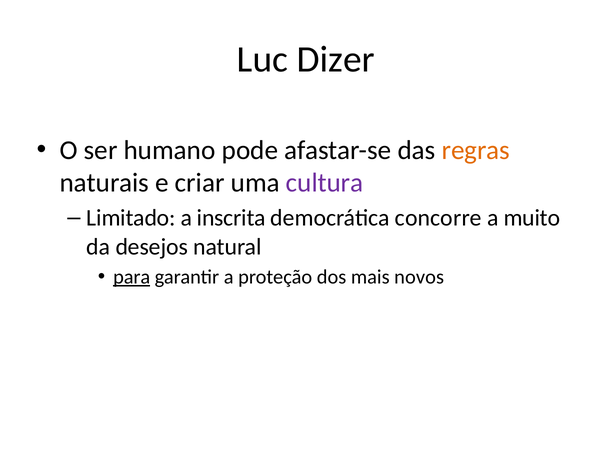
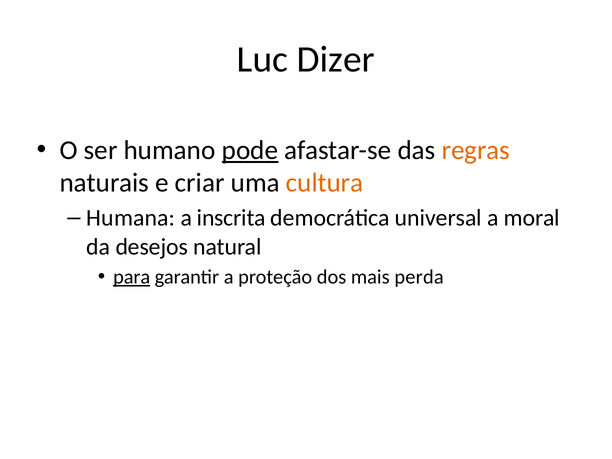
pode underline: none -> present
cultura colour: purple -> orange
Limitado: Limitado -> Humana
concorre: concorre -> universal
muito: muito -> moral
novos: novos -> perda
